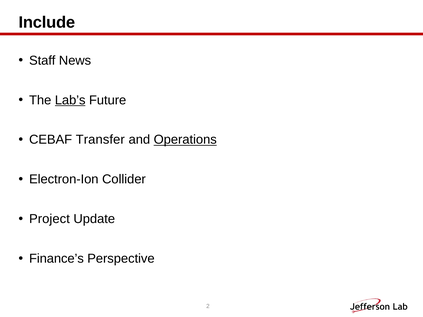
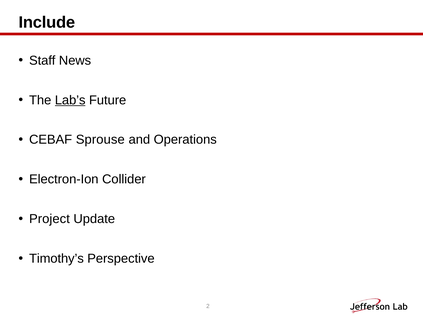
Transfer: Transfer -> Sprouse
Operations underline: present -> none
Finance’s: Finance’s -> Timothy’s
